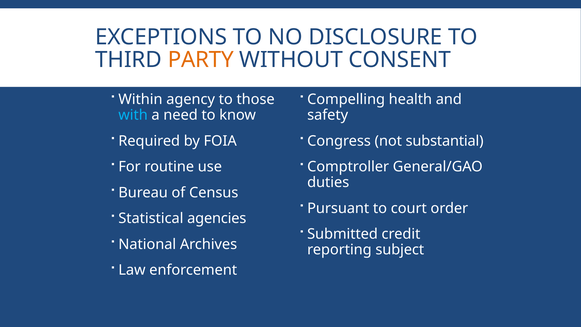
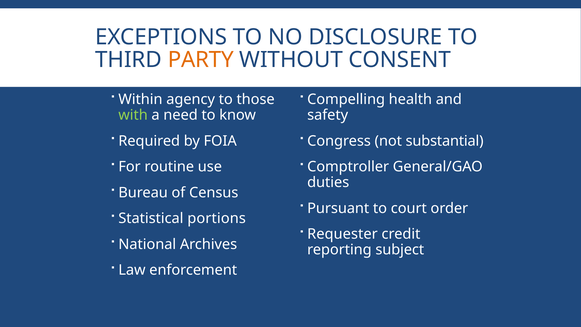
with colour: light blue -> light green
agencies: agencies -> portions
Submitted: Submitted -> Requester
